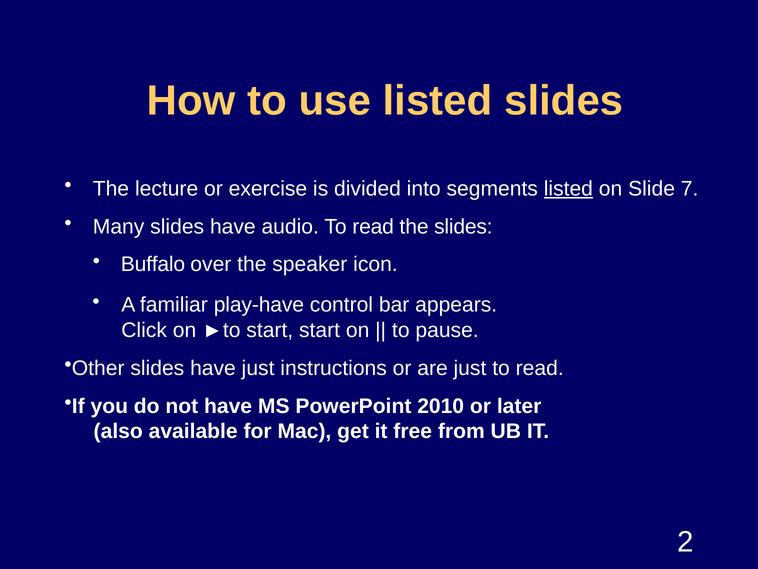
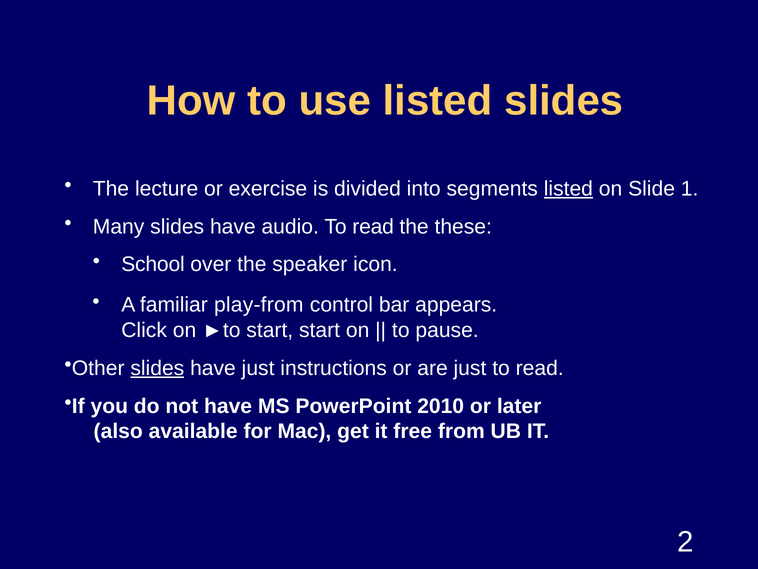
7: 7 -> 1
the slides: slides -> these
Buffalo: Buffalo -> School
play-have: play-have -> play-from
slides at (157, 368) underline: none -> present
